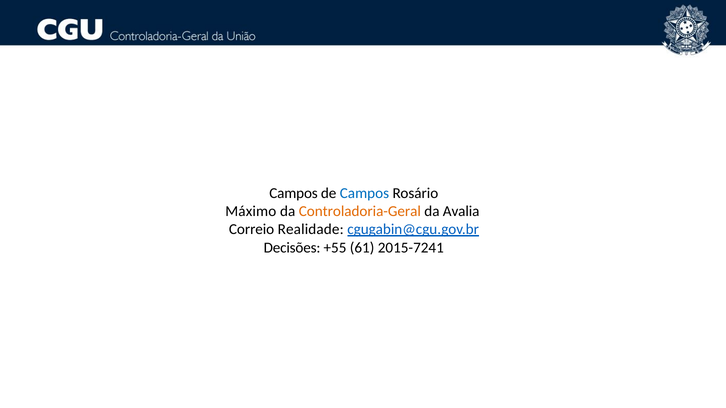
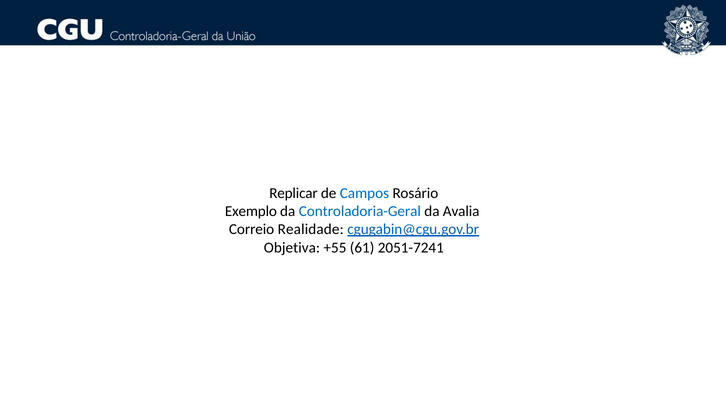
Campos at (294, 193): Campos -> Replicar
Máximo: Máximo -> Exemplo
Controladoria-Geral colour: orange -> blue
Decisões: Decisões -> Objetiva
2015-7241: 2015-7241 -> 2051-7241
